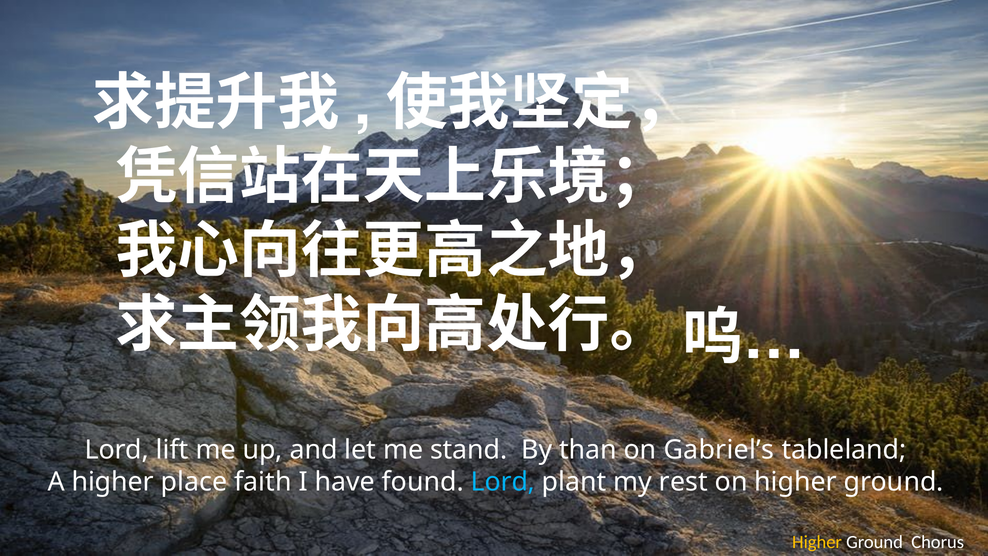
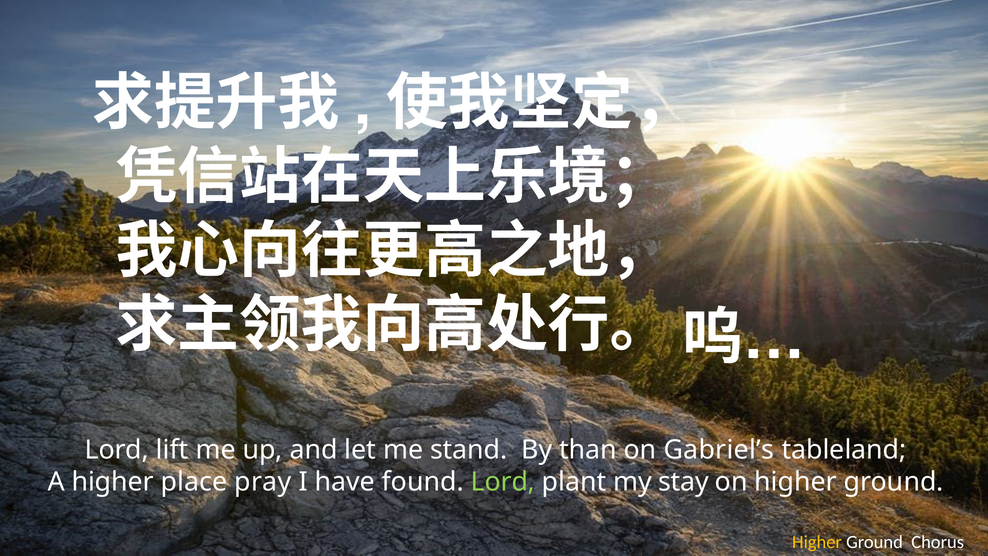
faith: faith -> pray
Lord at (503, 482) colour: light blue -> light green
rest: rest -> stay
